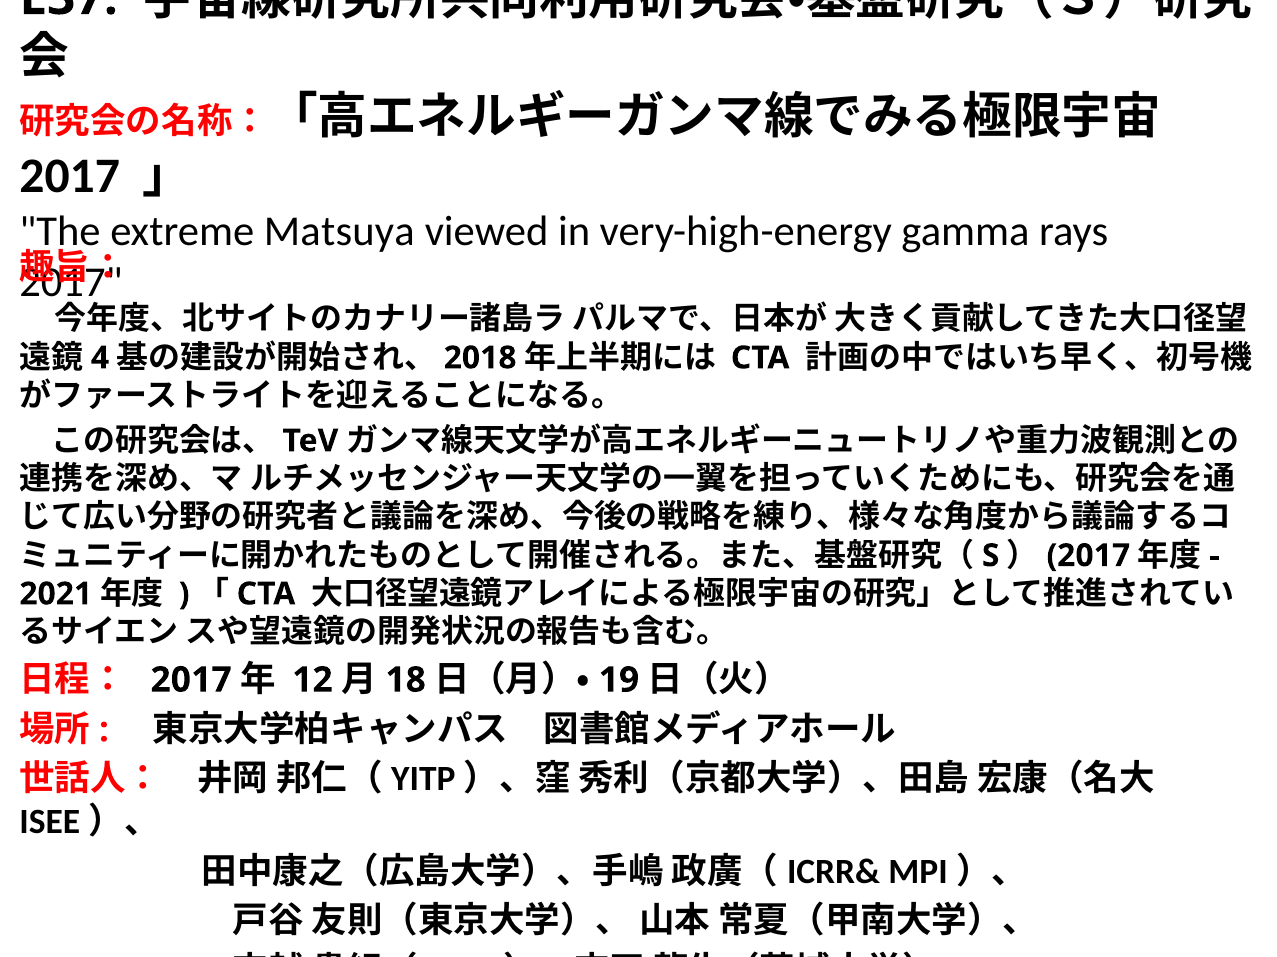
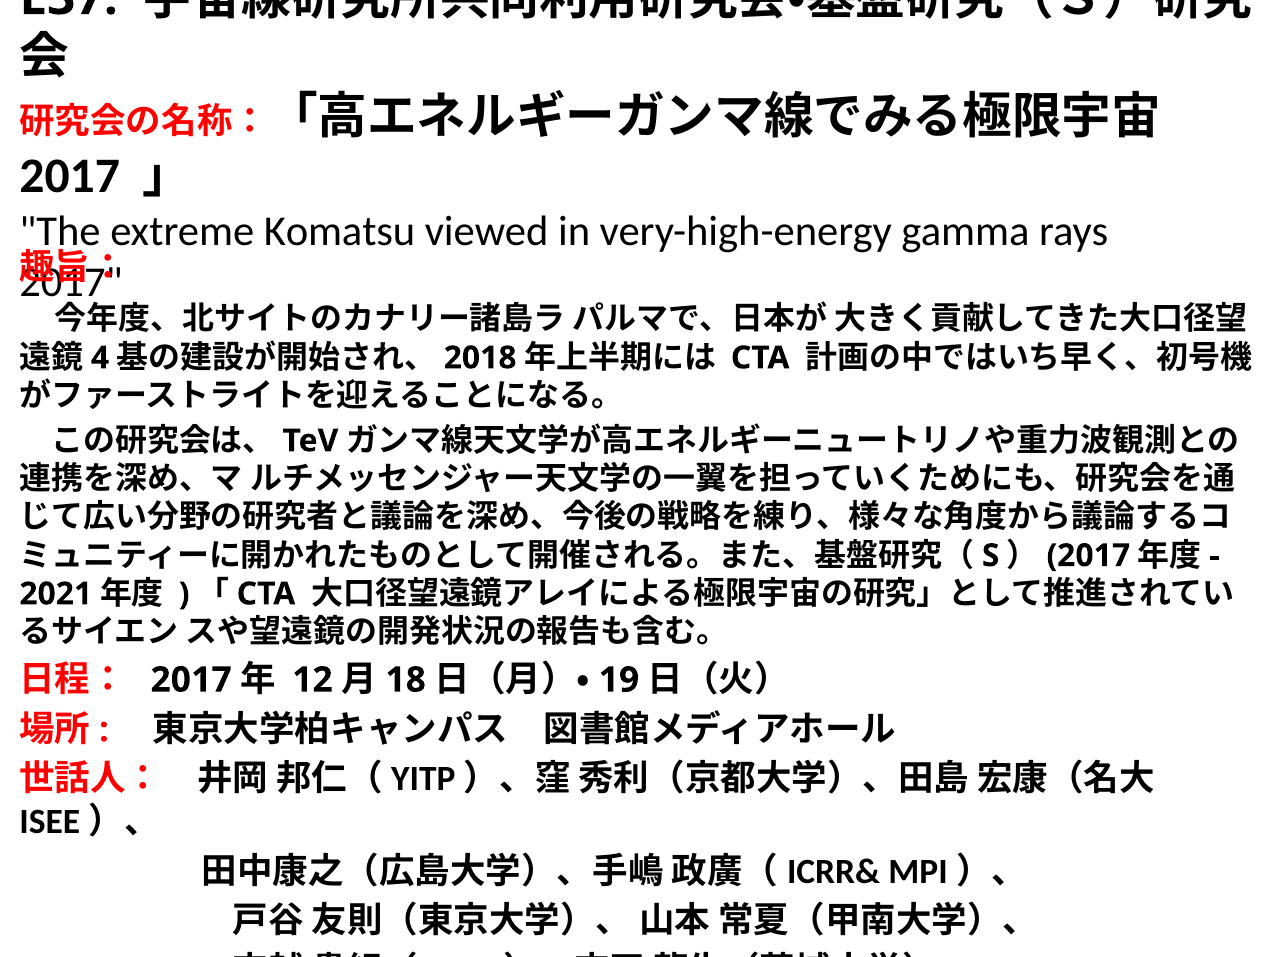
Matsuya: Matsuya -> Komatsu
